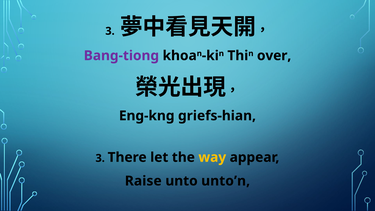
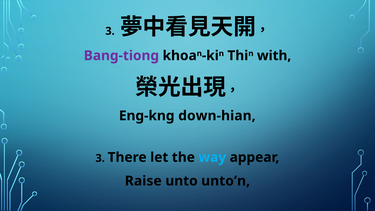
over: over -> with
griefs-hian: griefs-hian -> down-hian
way colour: yellow -> light blue
